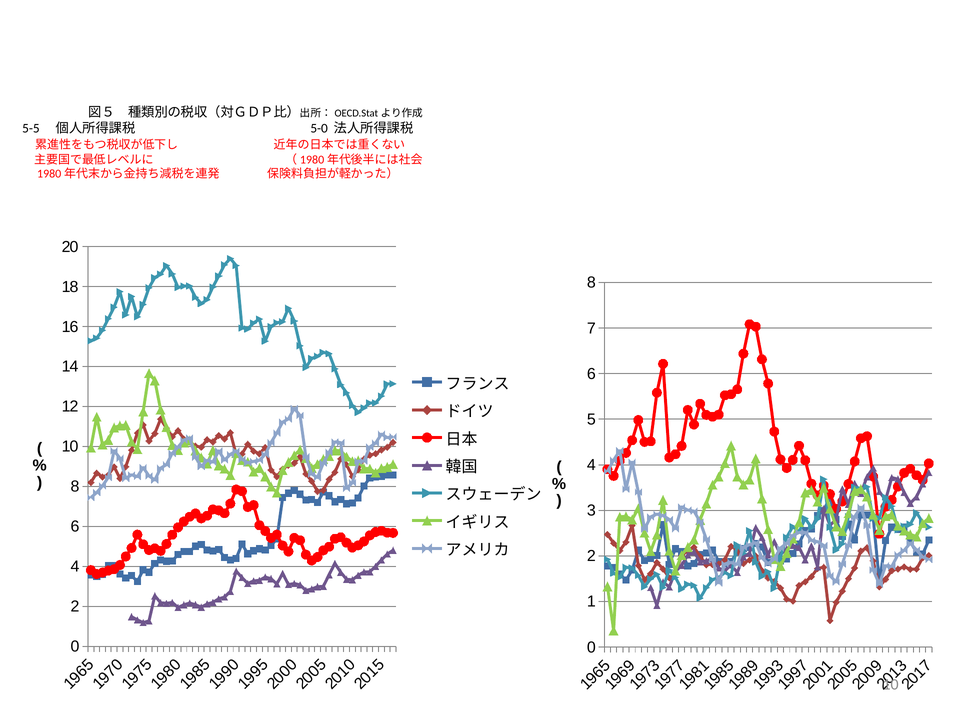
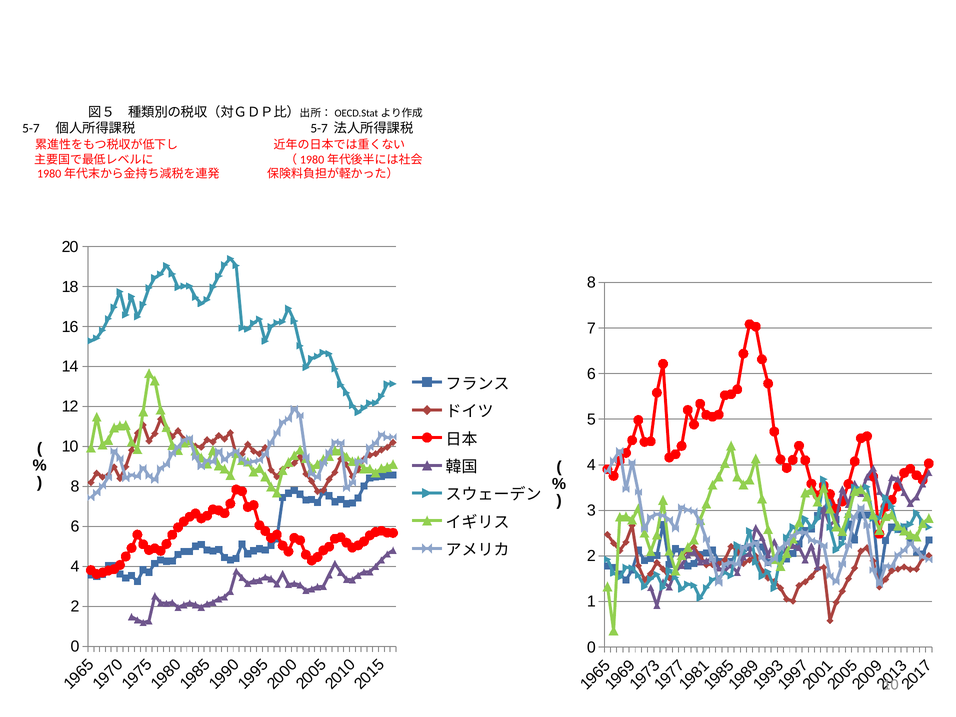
5-5 at (31, 129): 5-5 -> 5-7
5-0 at (319, 129): 5-0 -> 5-7
